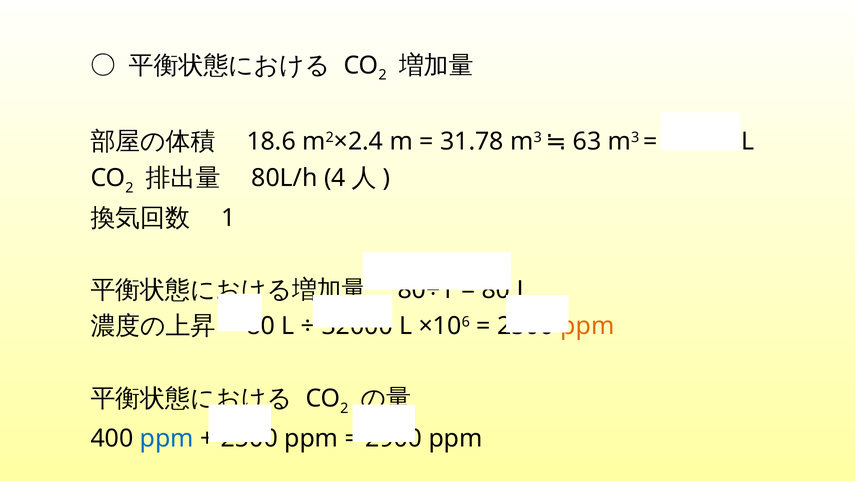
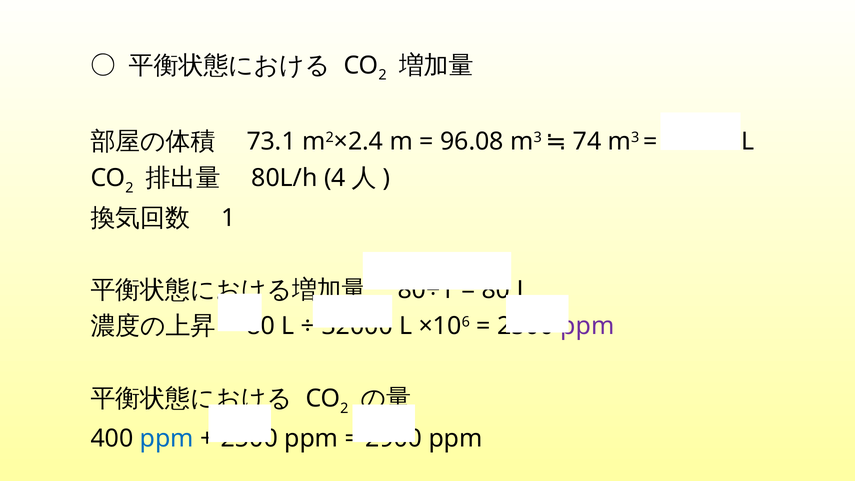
18.6: 18.6 -> 73.1
31.78: 31.78 -> 96.08
63: 63 -> 74
ppm at (587, 326) colour: orange -> purple
